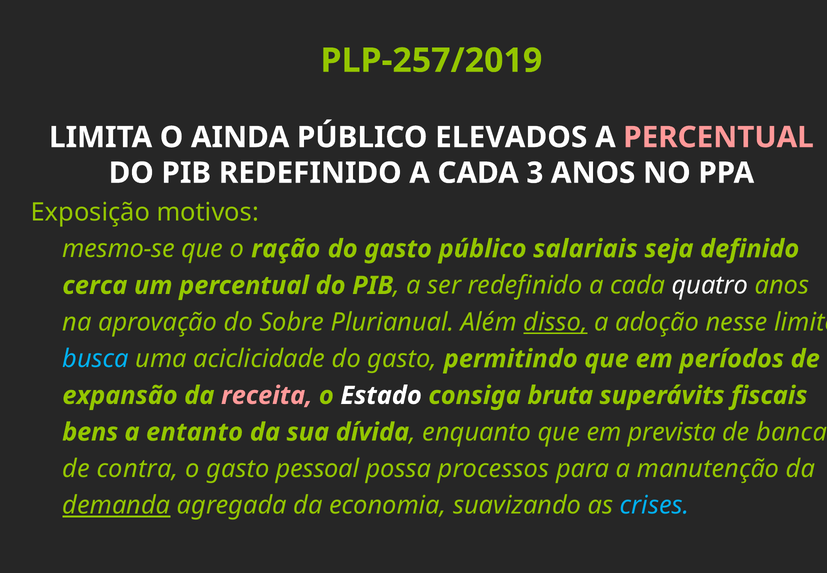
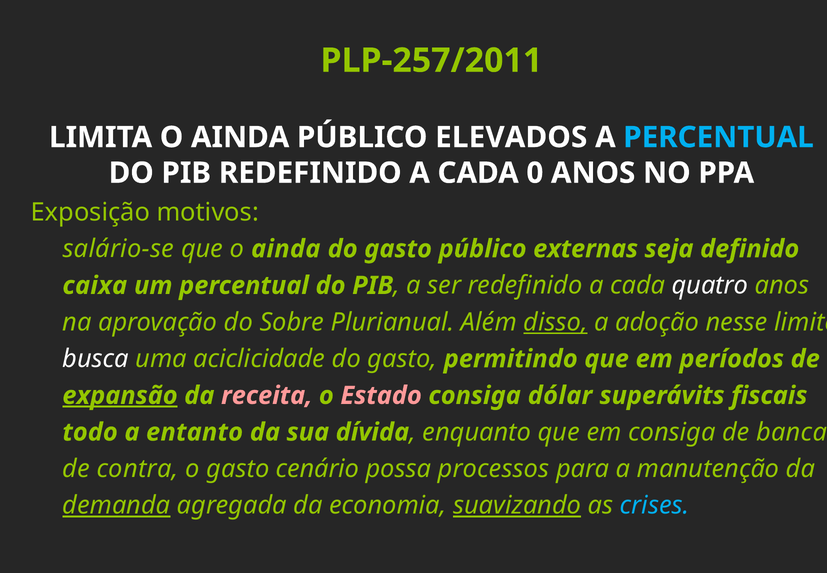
PLP-257/2019: PLP-257/2019 -> PLP-257/2011
PERCENTUAL at (718, 137) colour: pink -> light blue
3: 3 -> 0
mesmo-se: mesmo-se -> salário-se
que o ração: ração -> ainda
salariais: salariais -> externas
cerca: cerca -> caixa
busca colour: light blue -> white
expansão underline: none -> present
Estado colour: white -> pink
bruta: bruta -> dólar
bens: bens -> todo
em prevista: prevista -> consiga
pessoal: pessoal -> cenário
suavizando underline: none -> present
